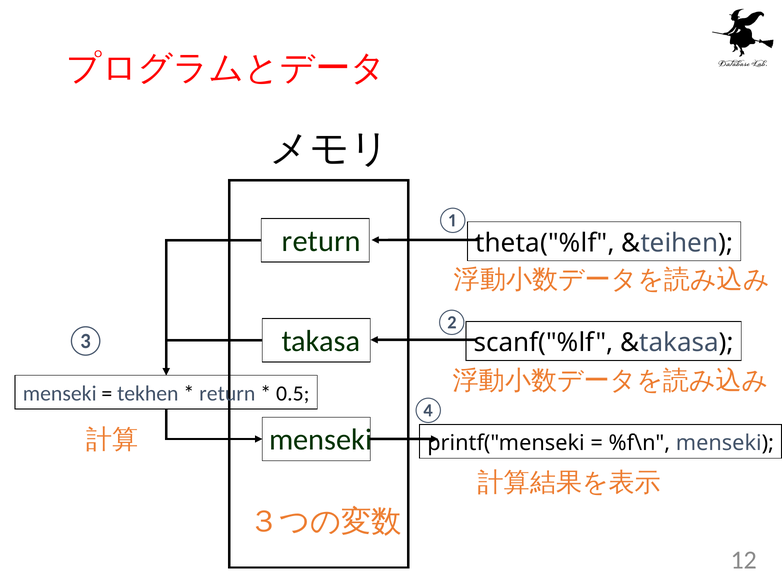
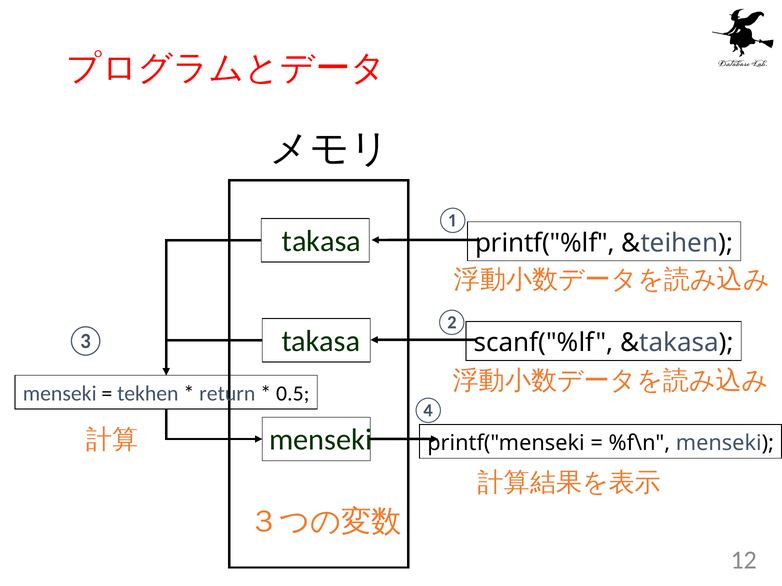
return at (321, 241): return -> takasa
theta("%lf: theta("%lf -> printf("%lf
